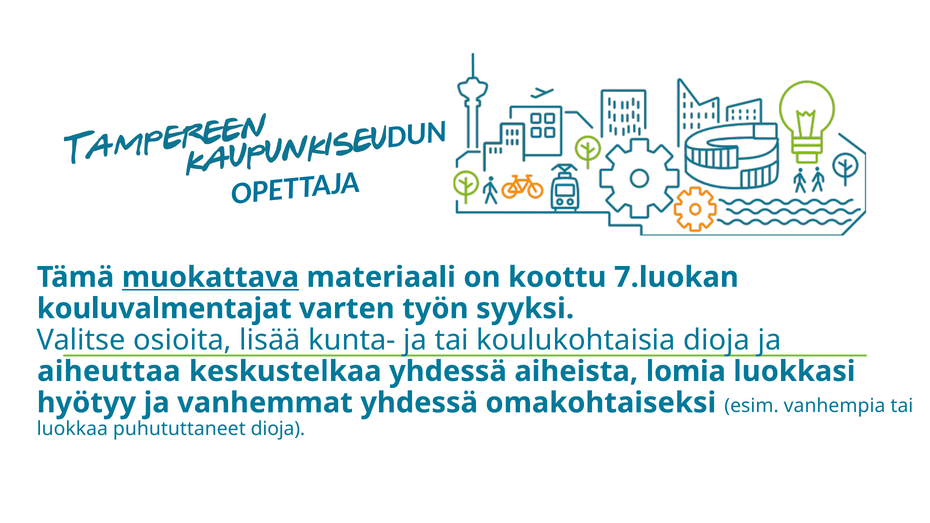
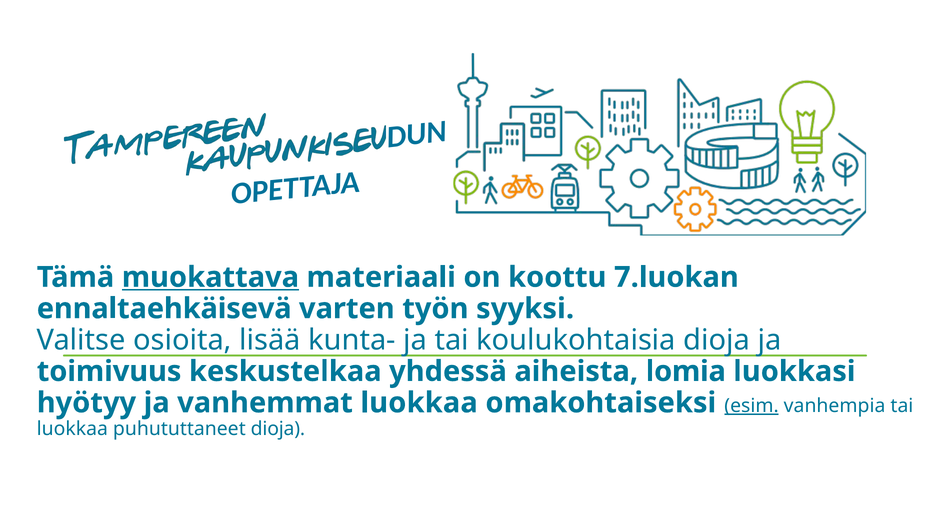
kouluvalmentajat: kouluvalmentajat -> ennaltaehkäisevä
aiheuttaa: aiheuttaa -> toimivuus
vanhemmat yhdessä: yhdessä -> luokkaa
esim underline: none -> present
